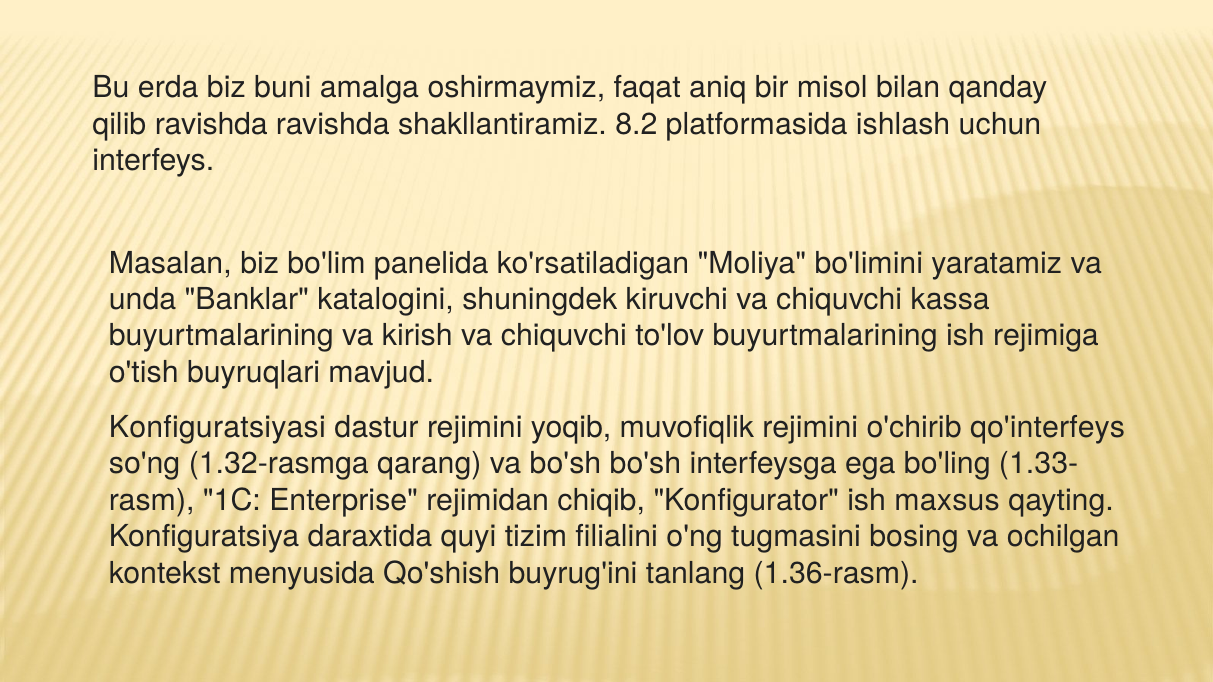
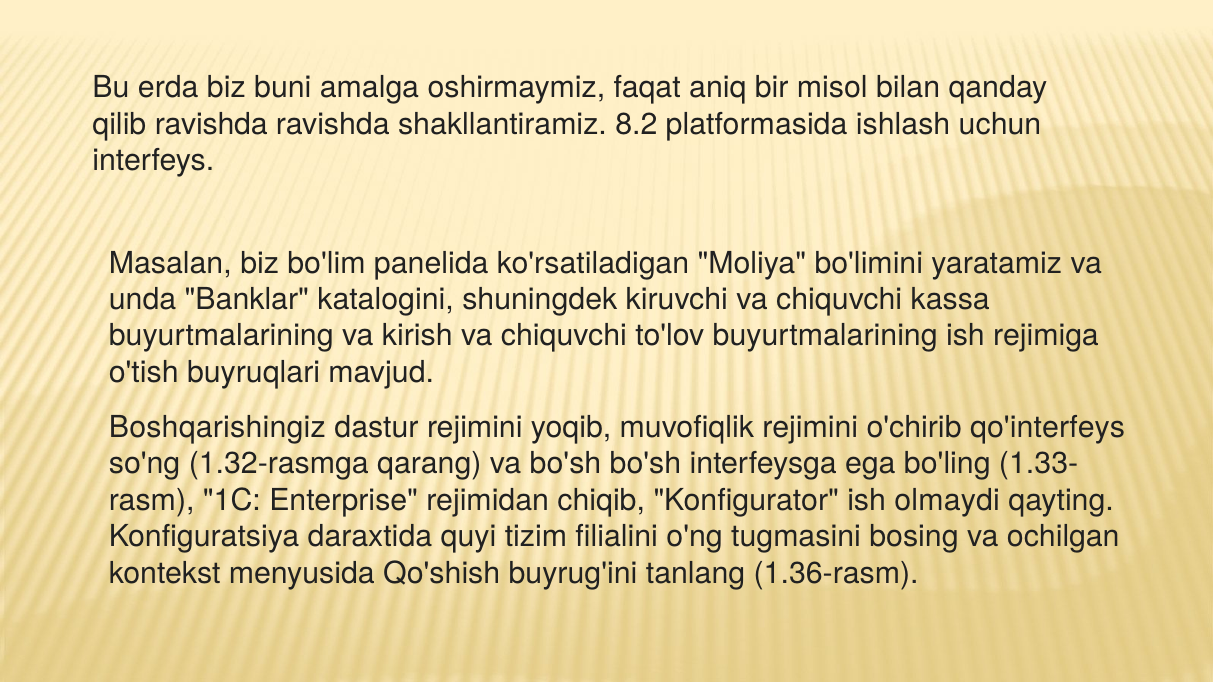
Konfiguratsiyasi: Konfiguratsiyasi -> Boshqarishingiz
maxsus: maxsus -> olmaydi
